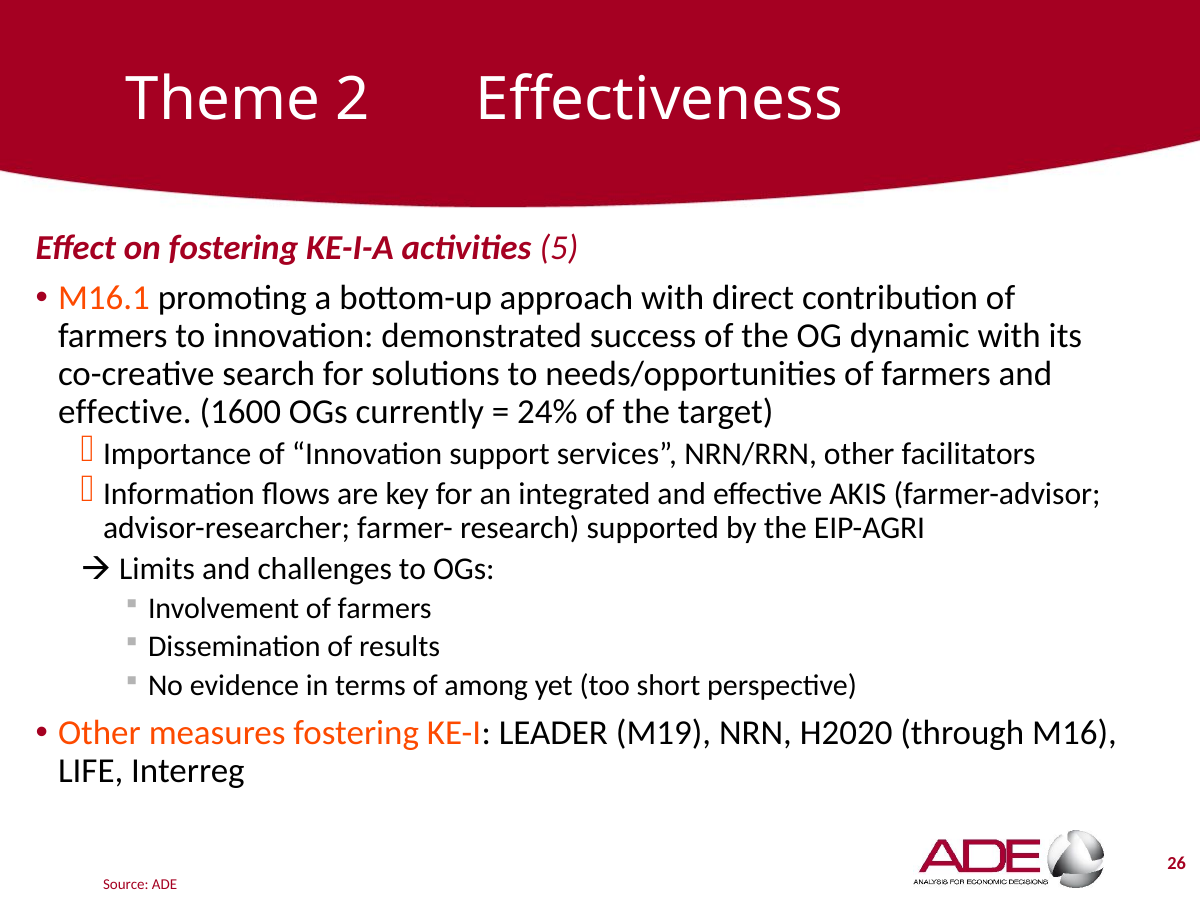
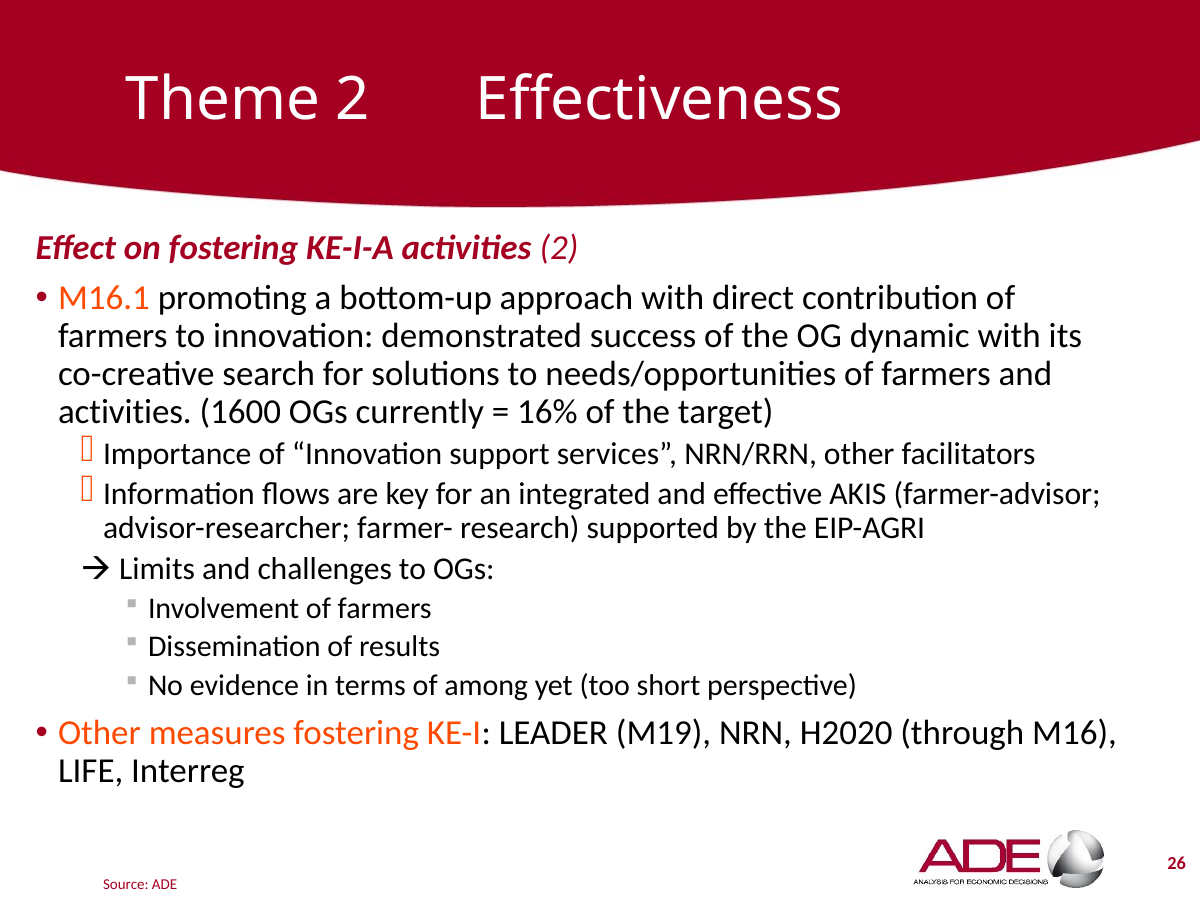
activities 5: 5 -> 2
effective at (125, 412): effective -> activities
24%: 24% -> 16%
